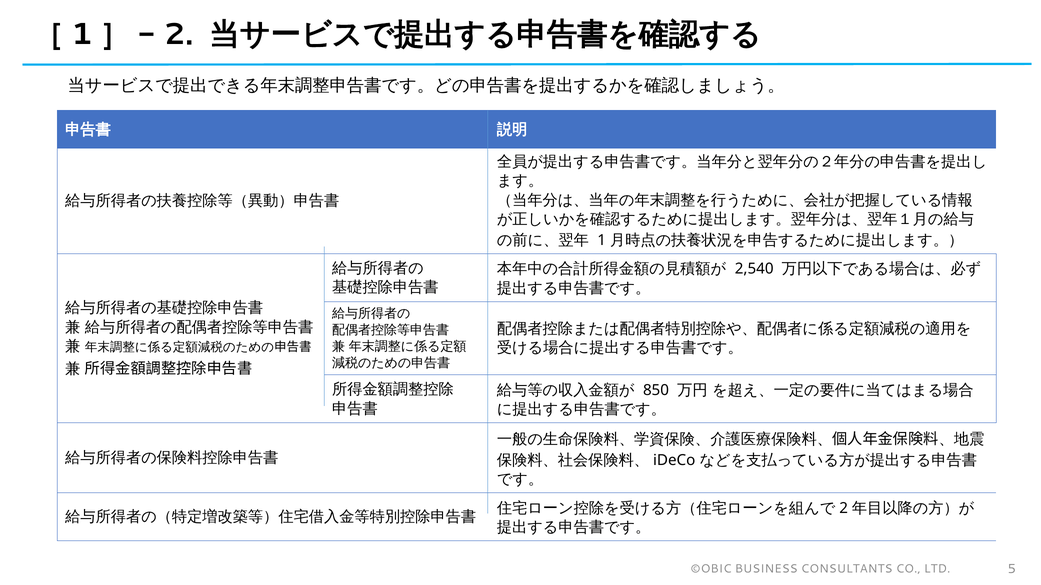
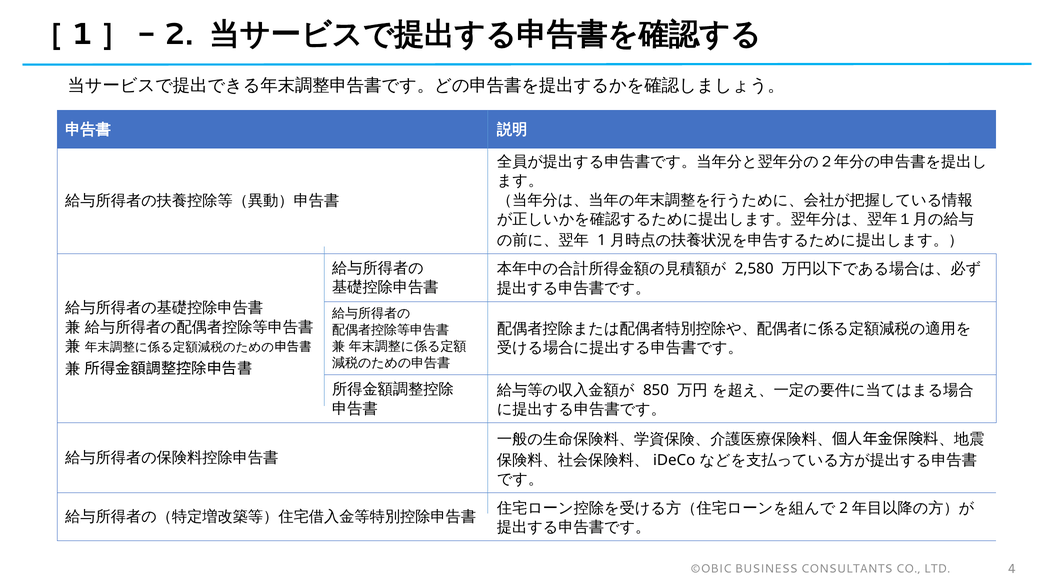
2,540: 2,540 -> 2,580
5: 5 -> 4
